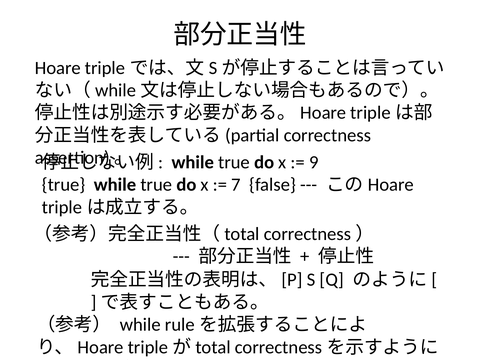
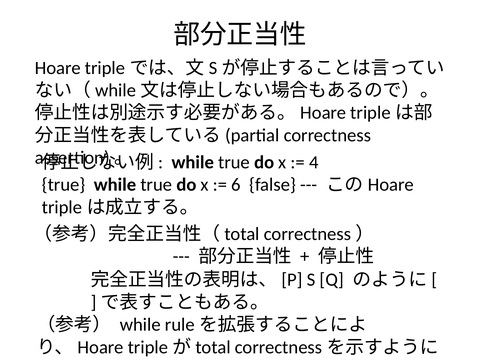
9: 9 -> 4
7: 7 -> 6
